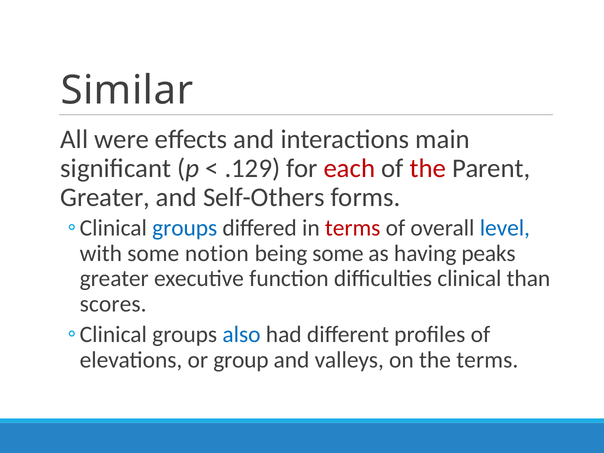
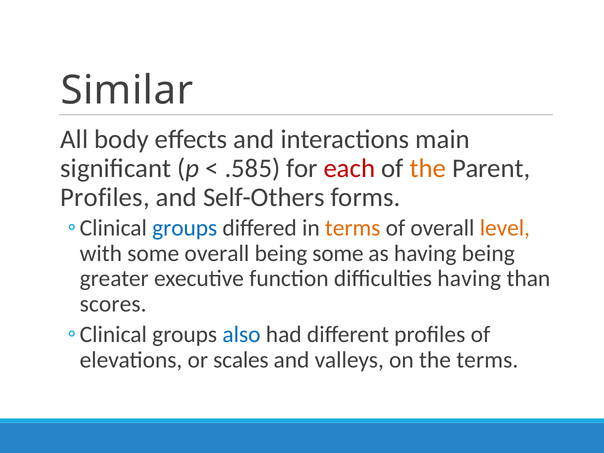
were: were -> body
.129: .129 -> .585
the at (428, 168) colour: red -> orange
Greater at (105, 197): Greater -> Profiles
terms at (353, 228) colour: red -> orange
level colour: blue -> orange
some notion: notion -> overall
having peaks: peaks -> being
difficulties clinical: clinical -> having
group: group -> scales
